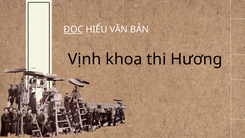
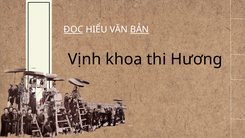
BẢN underline: none -> present
